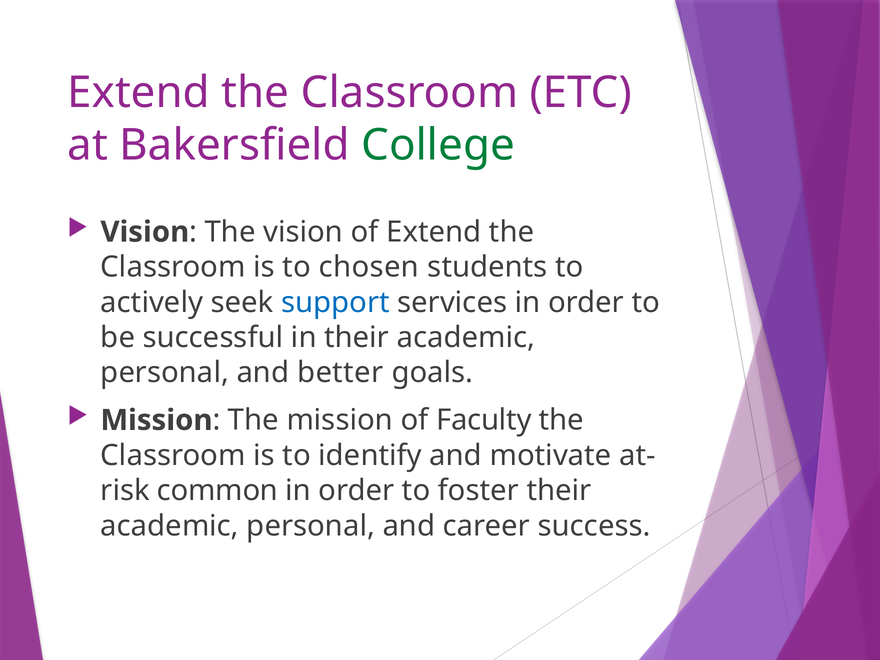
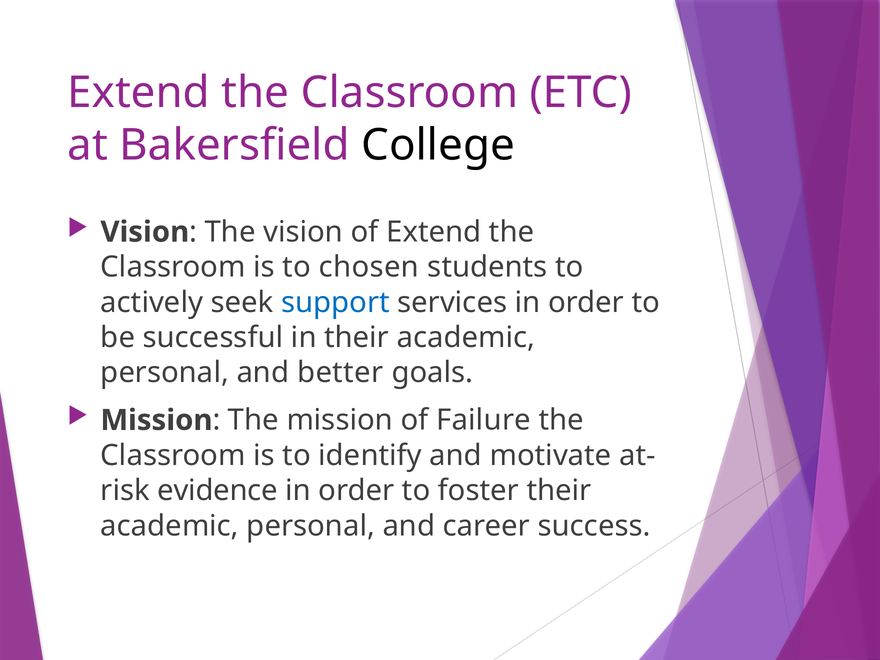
College colour: green -> black
Faculty: Faculty -> Failure
common: common -> evidence
